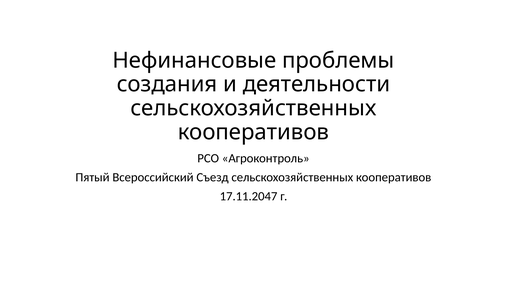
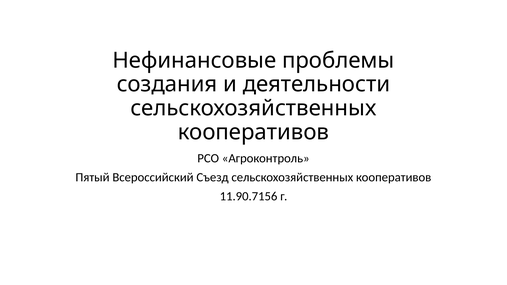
17.11.2047: 17.11.2047 -> 11.90.7156
